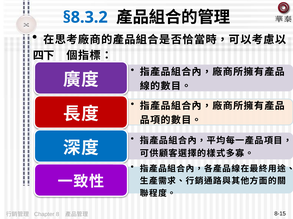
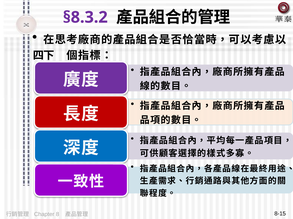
§8.3.2 colour: blue -> purple
